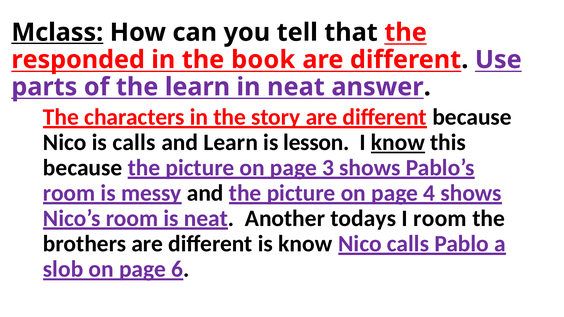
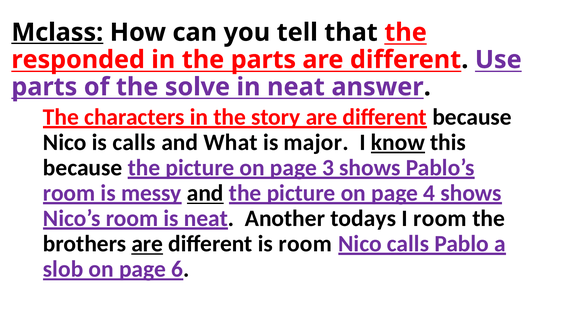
the book: book -> parts
the learn: learn -> solve
and Learn: Learn -> What
lesson: lesson -> major
and at (205, 193) underline: none -> present
are at (147, 244) underline: none -> present
is know: know -> room
